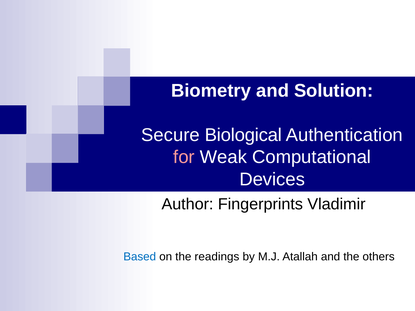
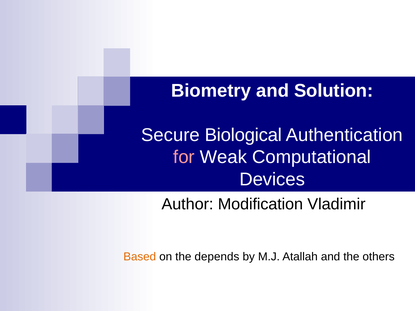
Fingerprints: Fingerprints -> Modification
Based colour: blue -> orange
readings: readings -> depends
